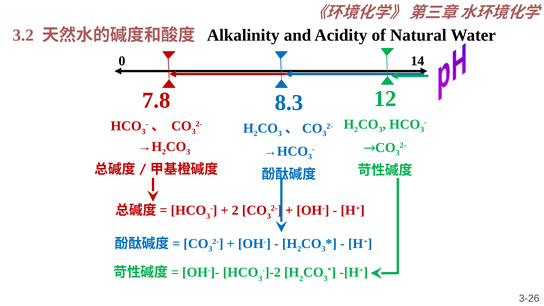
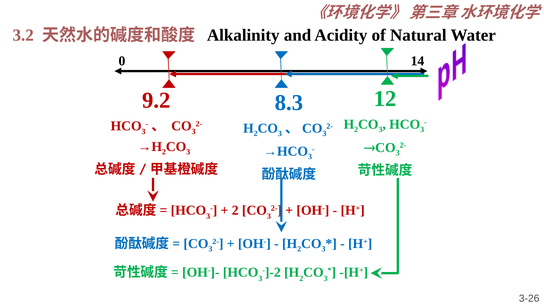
7.8: 7.8 -> 9.2
